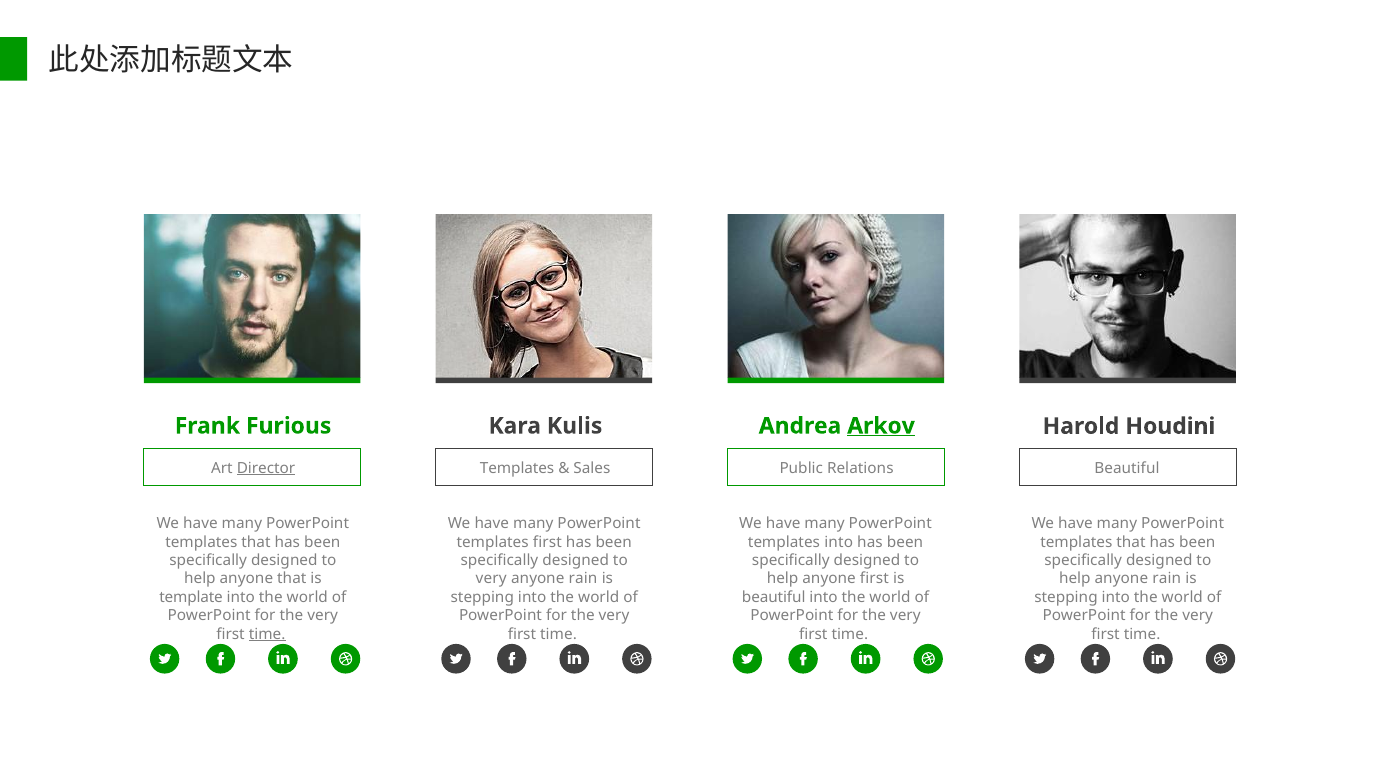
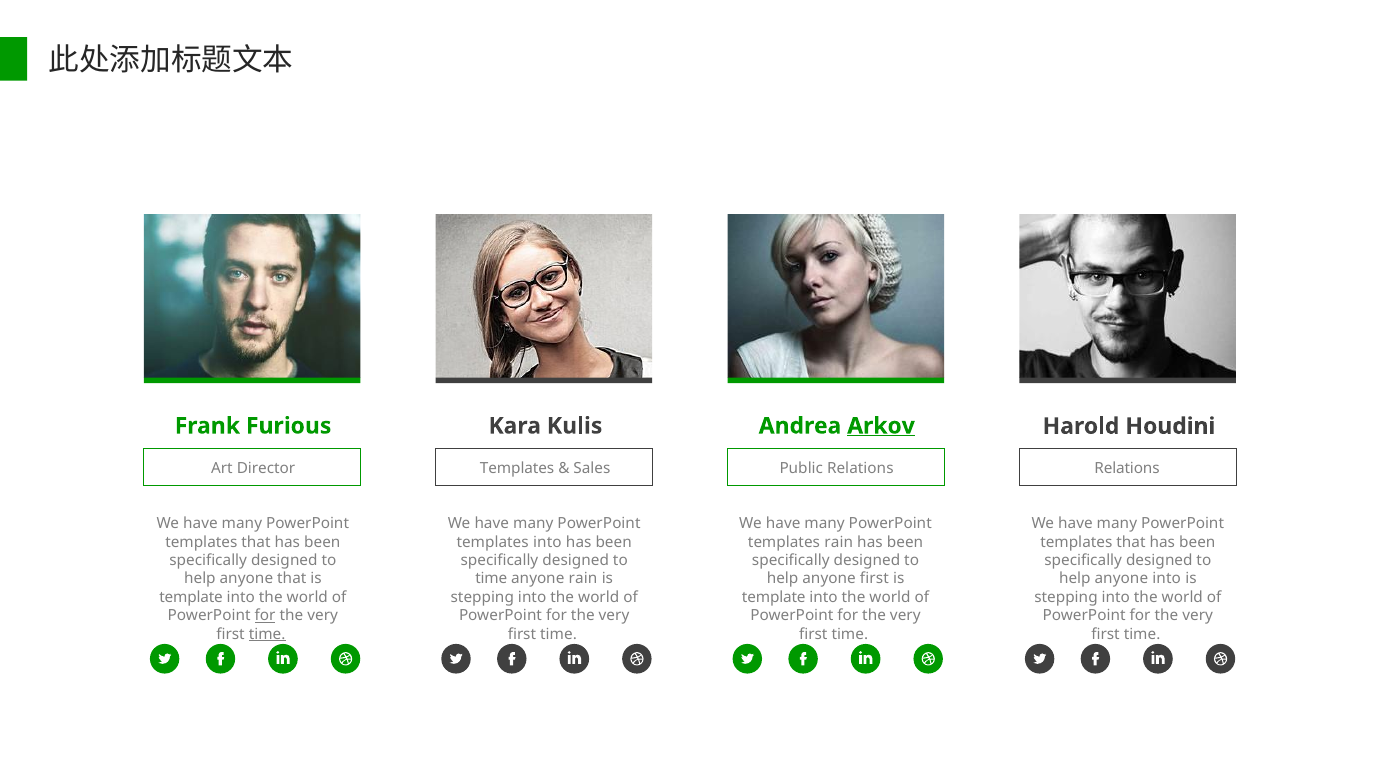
Director underline: present -> none
Beautiful at (1127, 468): Beautiful -> Relations
templates first: first -> into
templates into: into -> rain
very at (491, 579): very -> time
help anyone rain: rain -> into
beautiful at (774, 597): beautiful -> template
for at (265, 616) underline: none -> present
